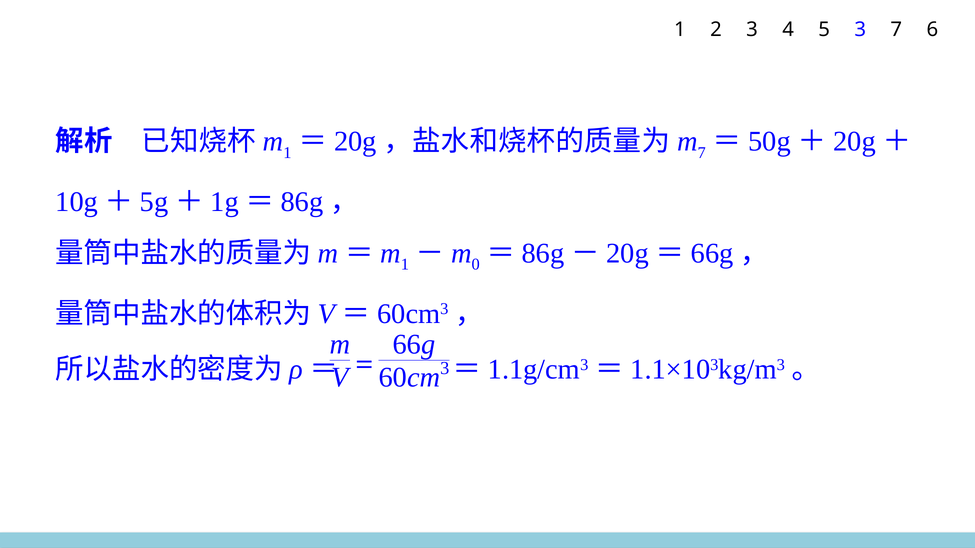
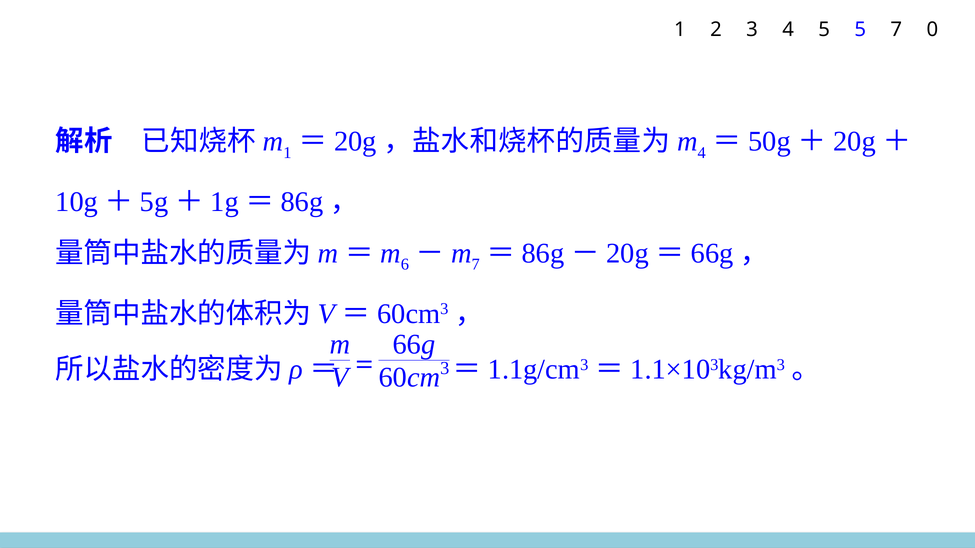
5 3: 3 -> 5
6: 6 -> 0
7 at (702, 153): 7 -> 4
1 at (405, 265): 1 -> 6
0 at (476, 265): 0 -> 7
